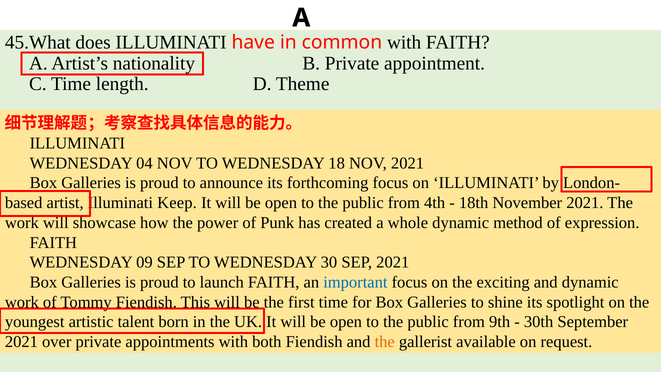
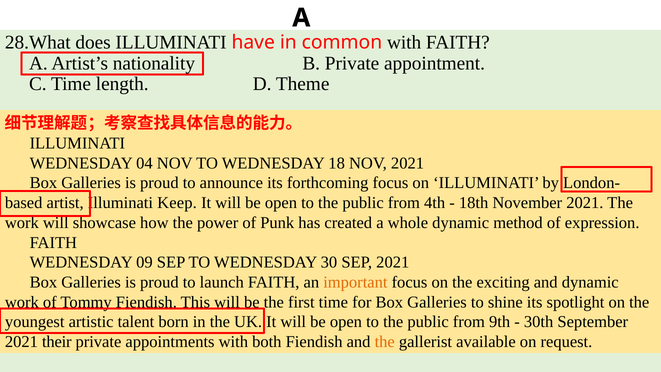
45.What: 45.What -> 28.What
important colour: blue -> orange
over: over -> their
